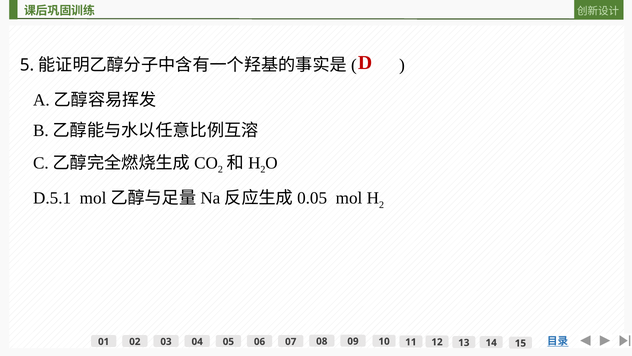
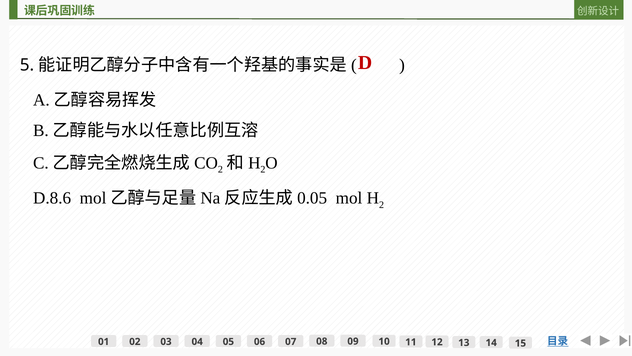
D.5.1: D.5.1 -> D.8.6
